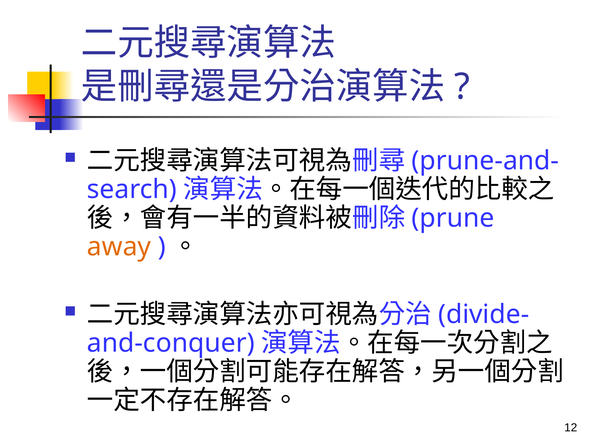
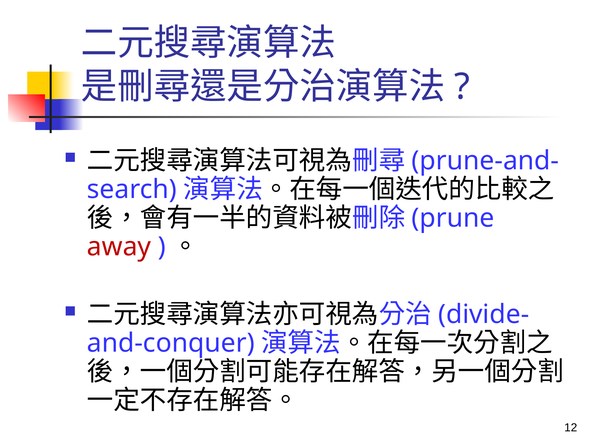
away colour: orange -> red
